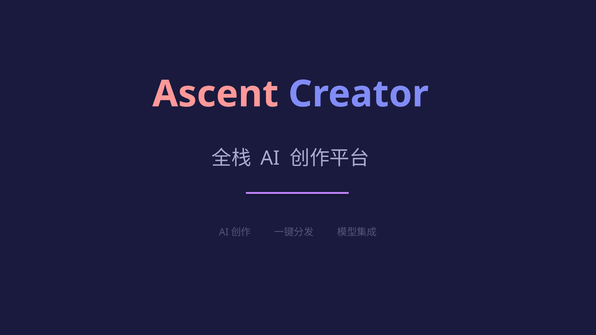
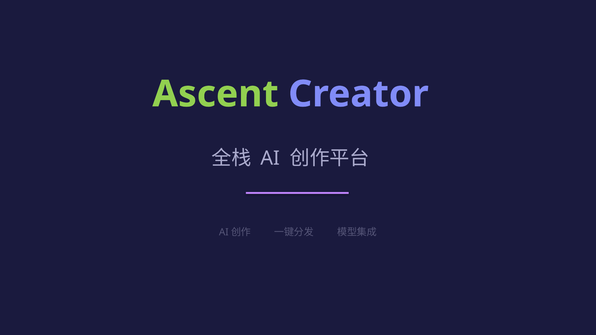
Ascent colour: pink -> light green
